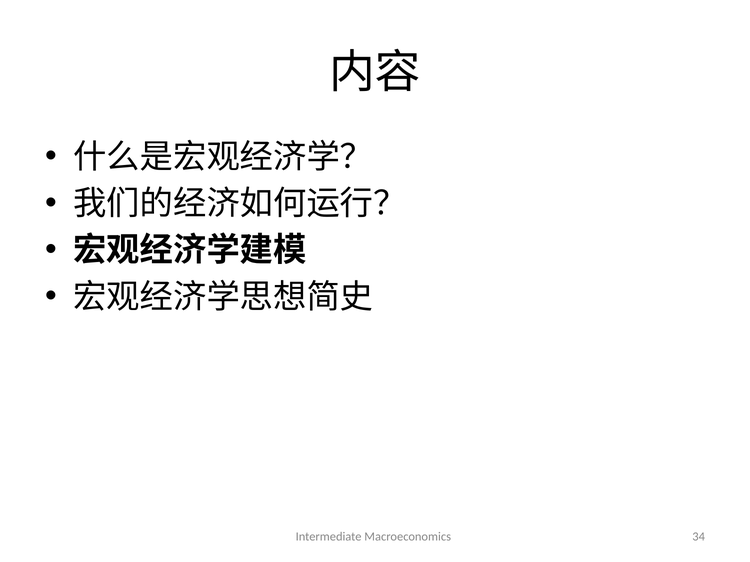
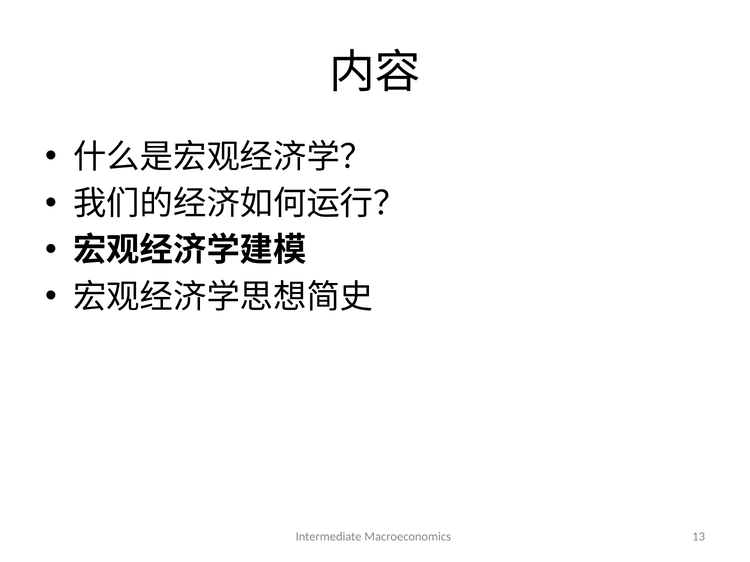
34: 34 -> 13
